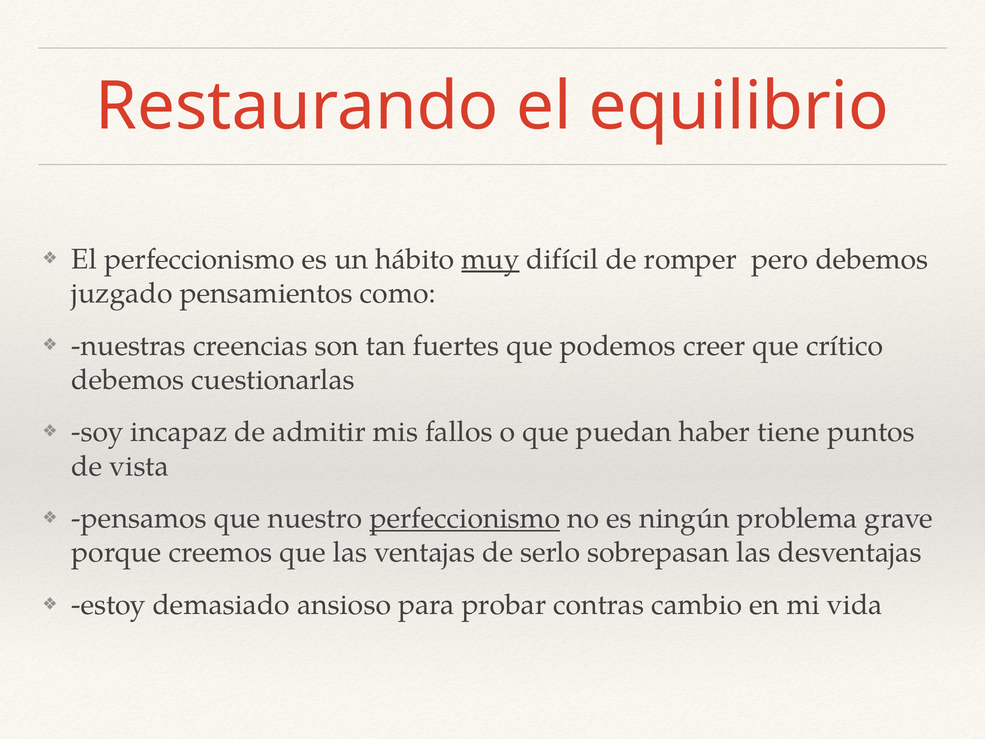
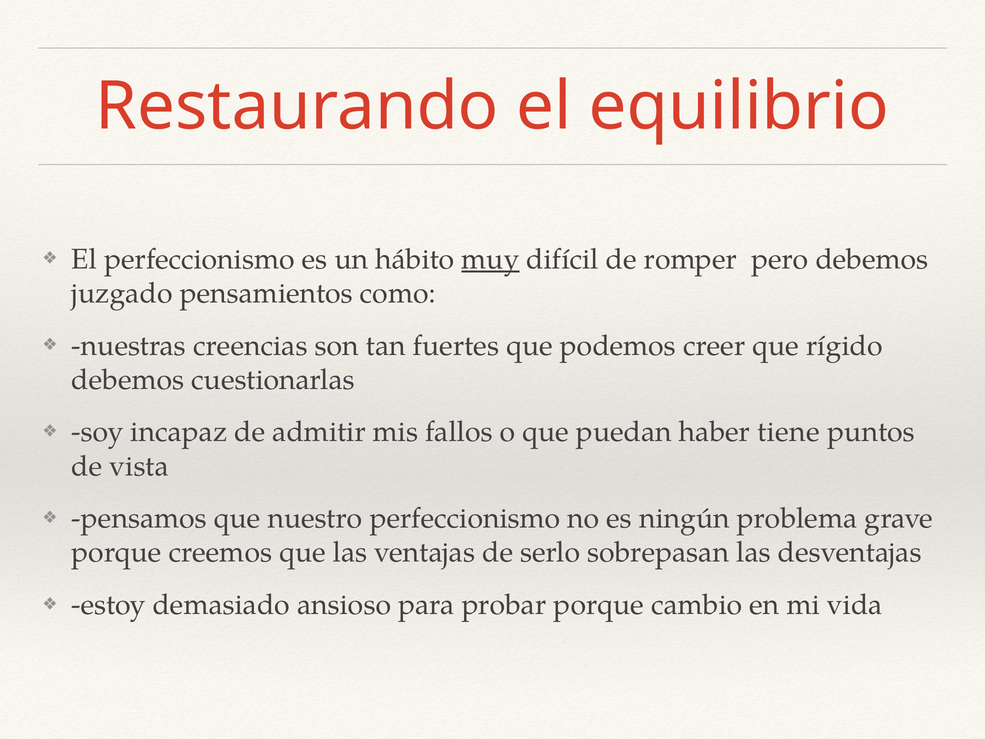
crítico: crítico -> rígido
perfeccionismo at (465, 518) underline: present -> none
probar contras: contras -> porque
